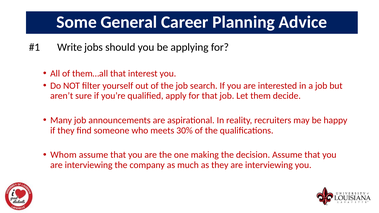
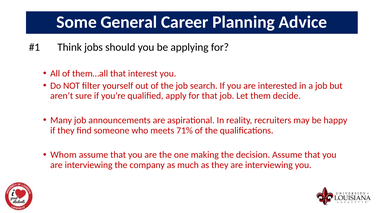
Write: Write -> Think
30%: 30% -> 71%
